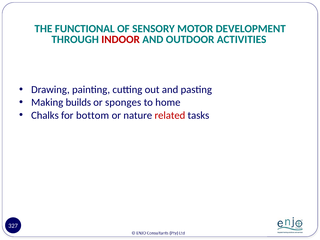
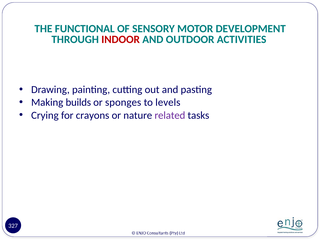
home: home -> levels
Chalks: Chalks -> Crying
bottom: bottom -> crayons
related colour: red -> purple
